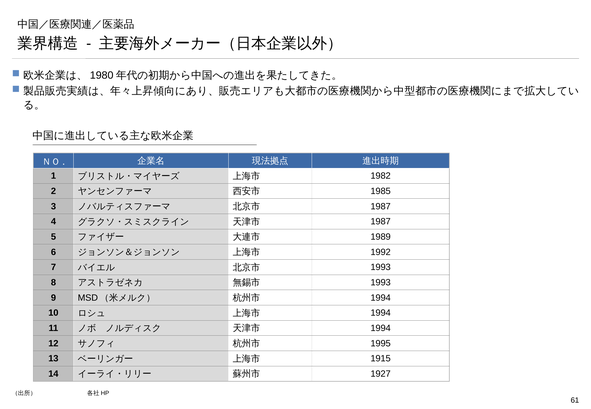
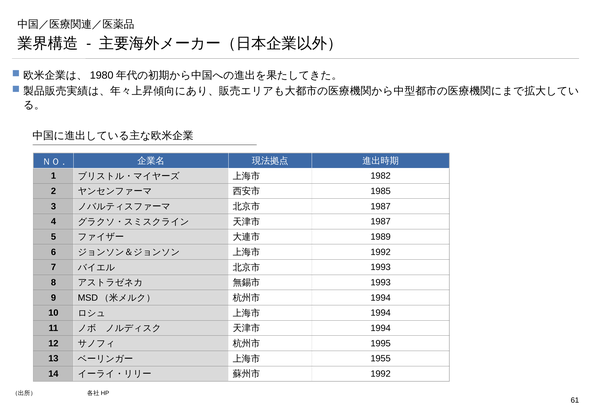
1915: 1915 -> 1955
1927 at (381, 374): 1927 -> 1992
